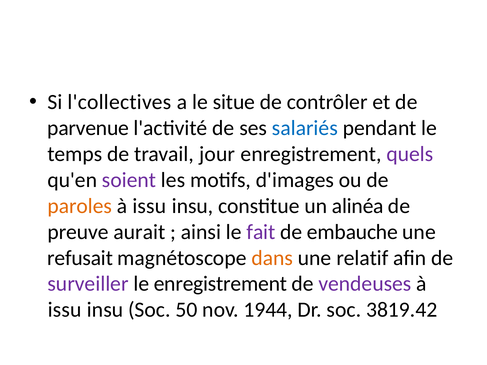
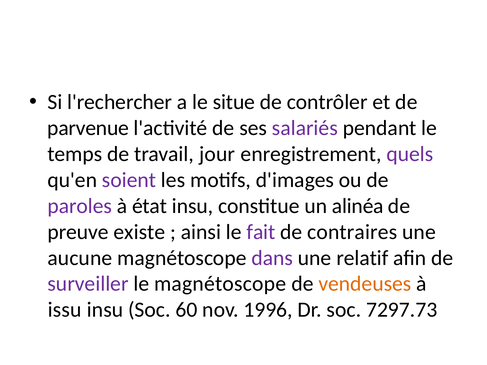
l'collectives: l'collectives -> l'rechercher
salariés colour: blue -> purple
paroles colour: orange -> purple
issu at (149, 206): issu -> état
aurait: aurait -> existe
embauche: embauche -> contraires
refusait: refusait -> aucune
dans colour: orange -> purple
le enregistrement: enregistrement -> magnétoscope
vendeuses colour: purple -> orange
50: 50 -> 60
1944: 1944 -> 1996
3819.42: 3819.42 -> 7297.73
